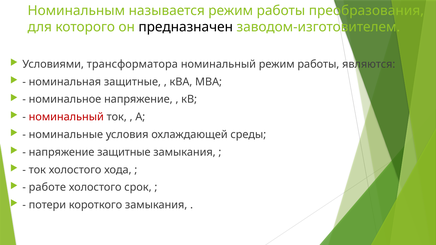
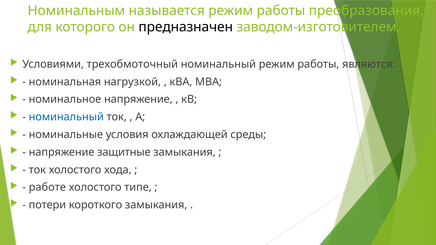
трансформатора: трансформатора -> трехобмоточный
номинальная защитные: защитные -> нагрузкой
номинальный at (66, 117) colour: red -> blue
срок: срок -> типе
